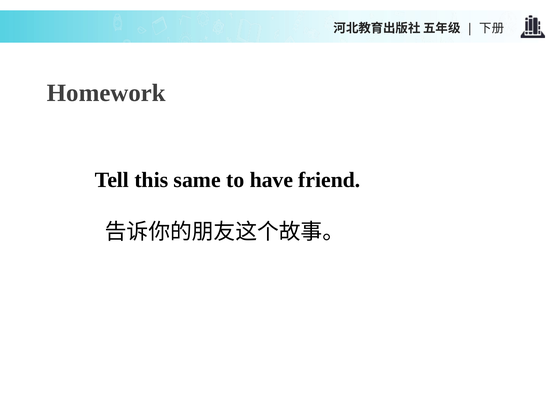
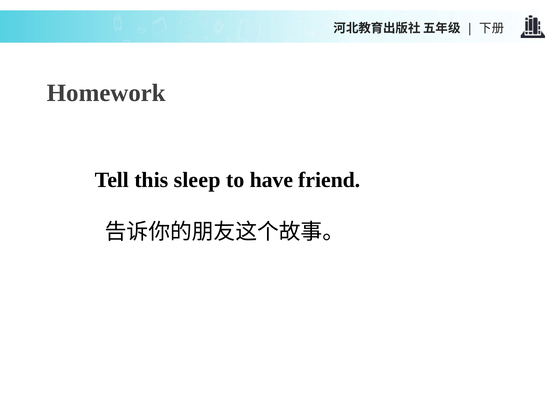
same: same -> sleep
